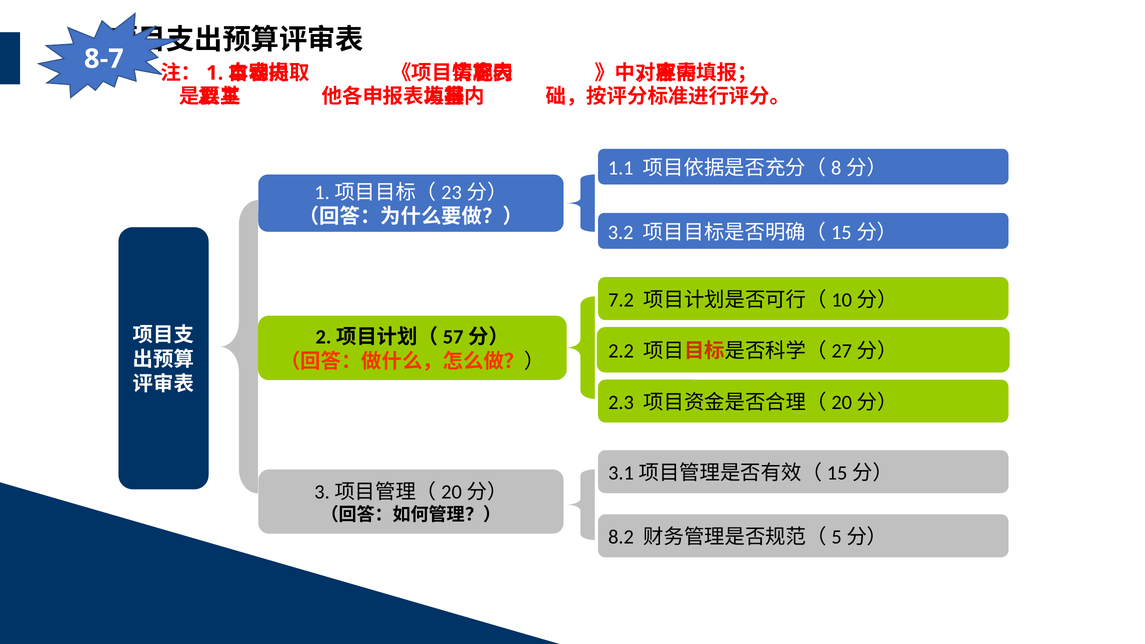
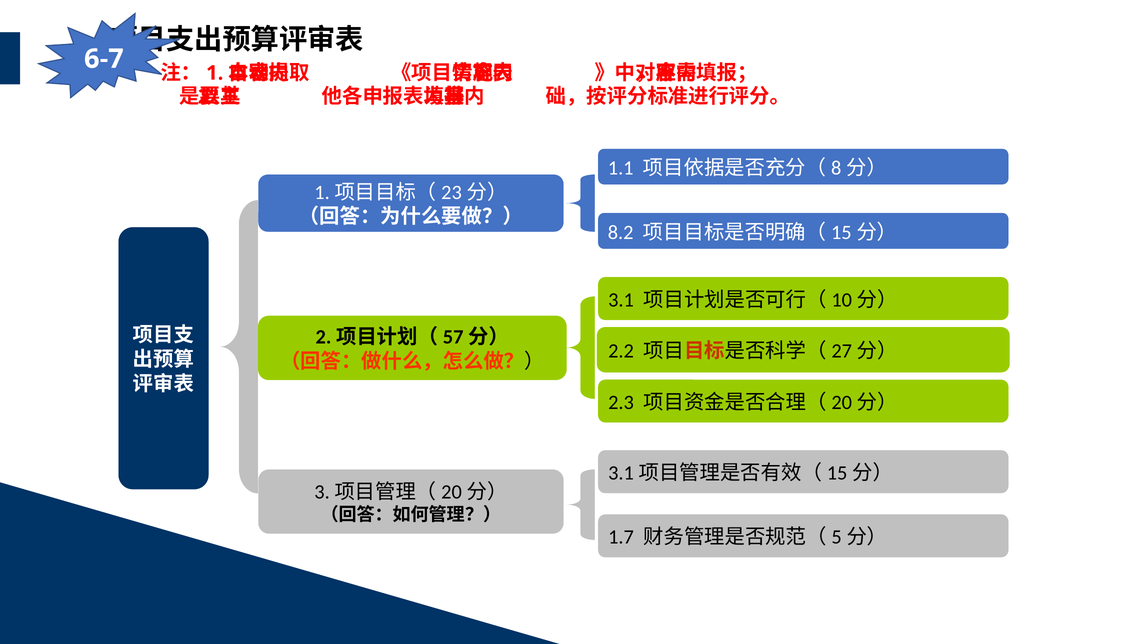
8-7: 8-7 -> 6-7
3.2: 3.2 -> 8.2
7.2: 7.2 -> 3.1
8.2: 8.2 -> 1.7
